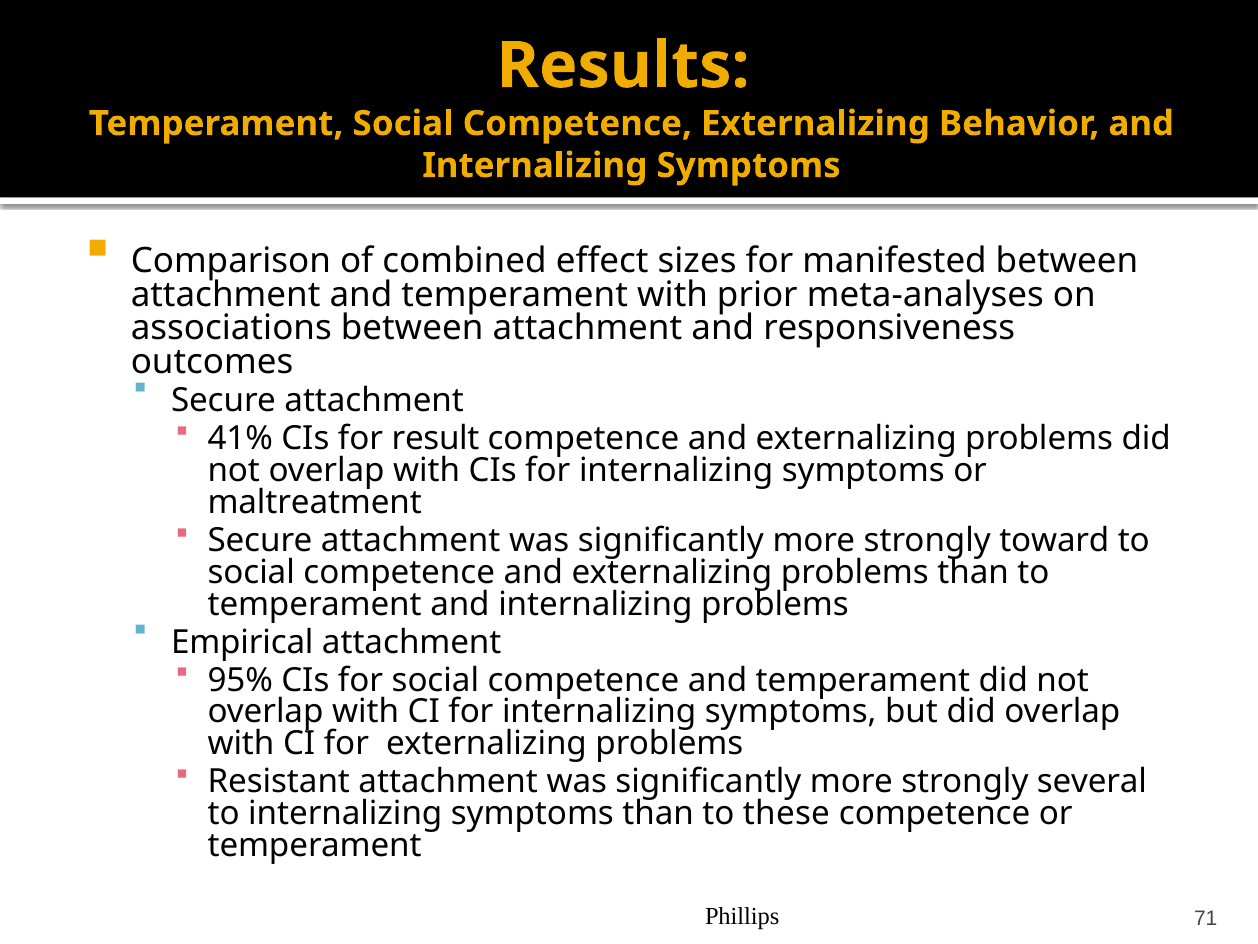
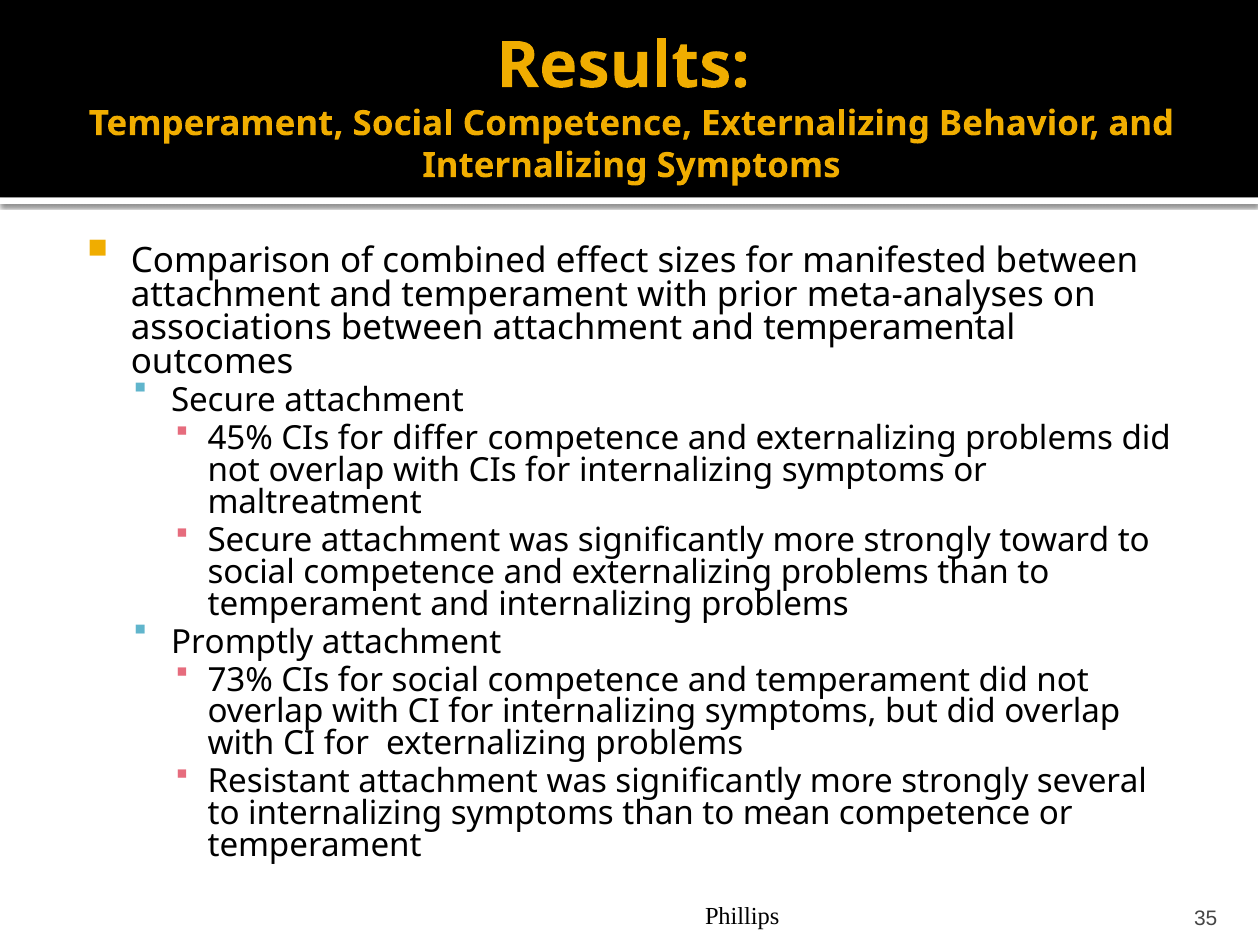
responsiveness: responsiveness -> temperamental
41%: 41% -> 45%
result: result -> differ
Empirical: Empirical -> Promptly
95%: 95% -> 73%
these: these -> mean
71: 71 -> 35
